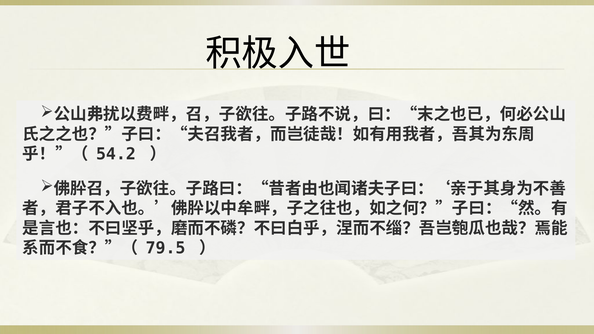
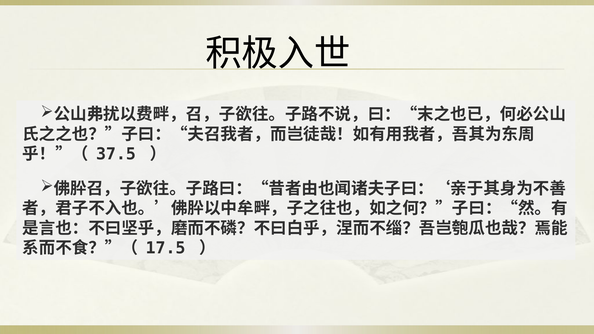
54.2: 54.2 -> 37.5
79.5: 79.5 -> 17.5
